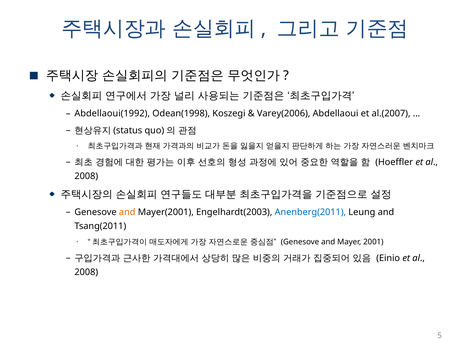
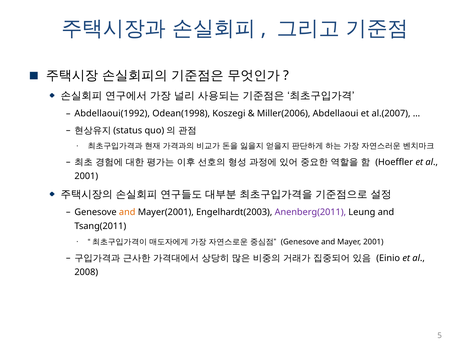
Varey(2006: Varey(2006 -> Miller(2006
2008 at (86, 177): 2008 -> 2001
Anenberg(2011 colour: blue -> purple
